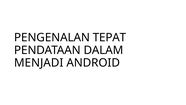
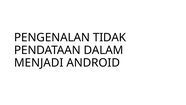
TEPAT: TEPAT -> TIDAK
